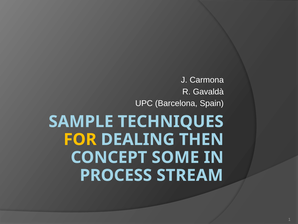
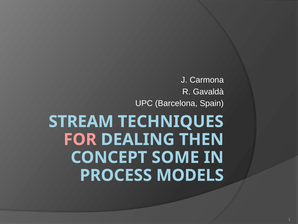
SAMPLE: SAMPLE -> STREAM
FOR colour: yellow -> pink
STREAM: STREAM -> MODELS
